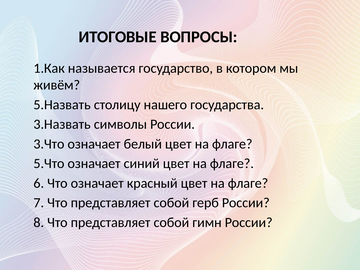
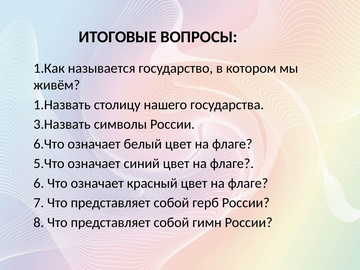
5.Назвать: 5.Назвать -> 1.Назвать
3.Что: 3.Что -> 6.Что
